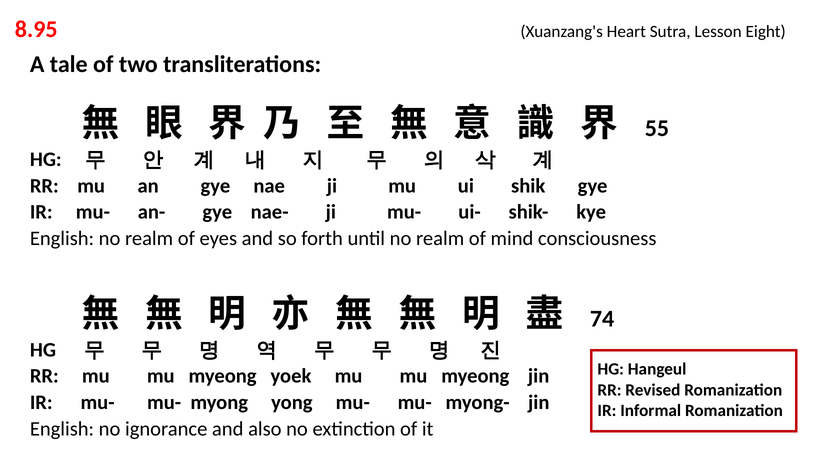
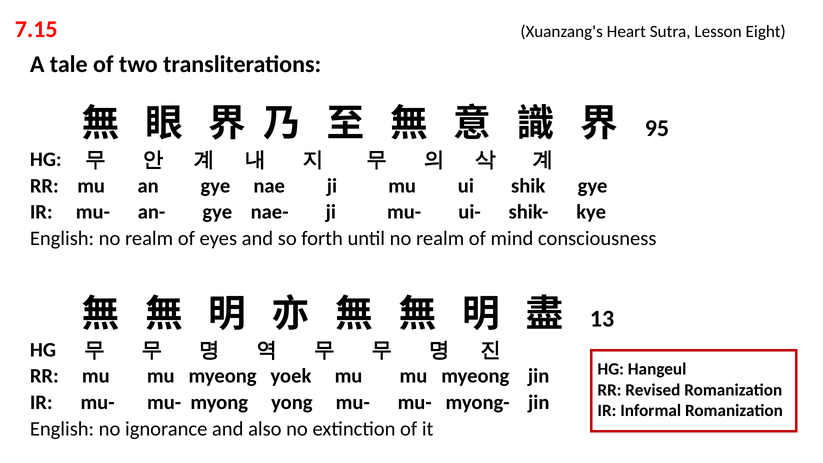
8.95: 8.95 -> 7.15
55: 55 -> 95
74: 74 -> 13
